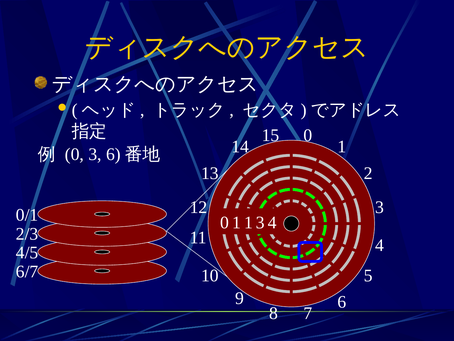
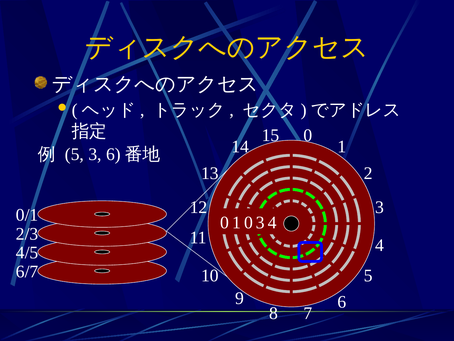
0 at (75, 154): 0 -> 5
1 1: 1 -> 0
